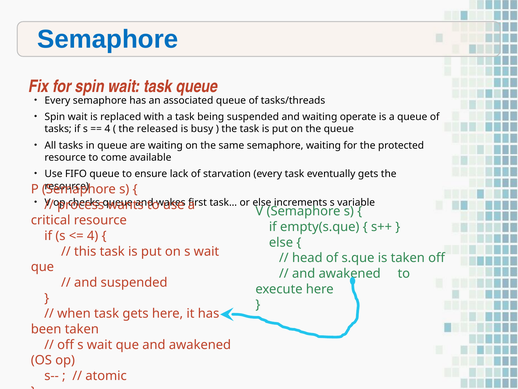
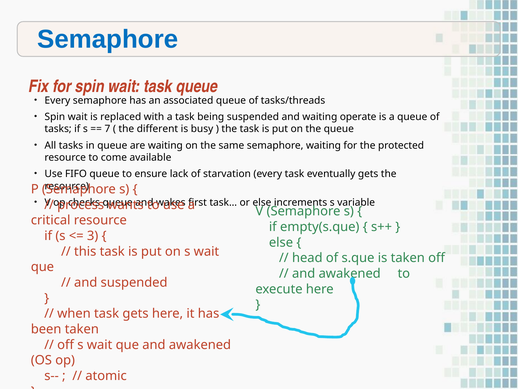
4 at (107, 129): 4 -> 7
released: released -> different
4 at (93, 236): 4 -> 3
